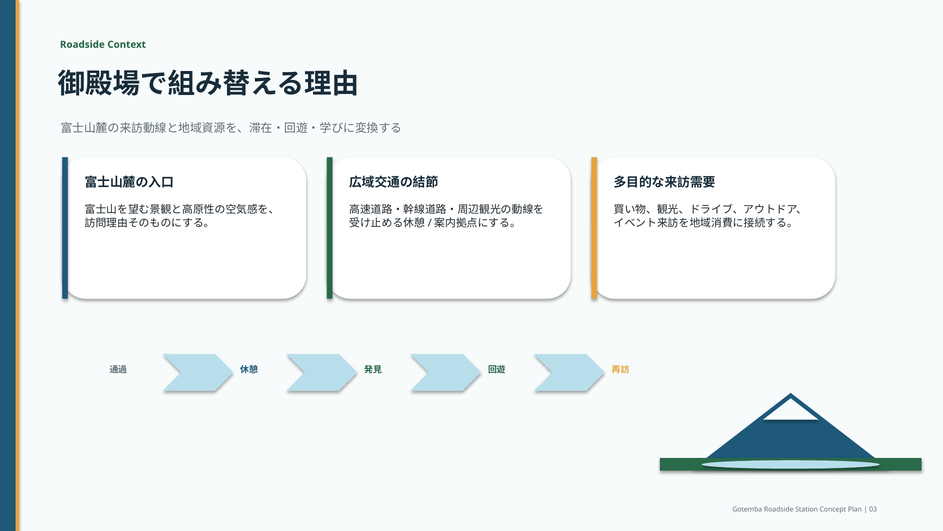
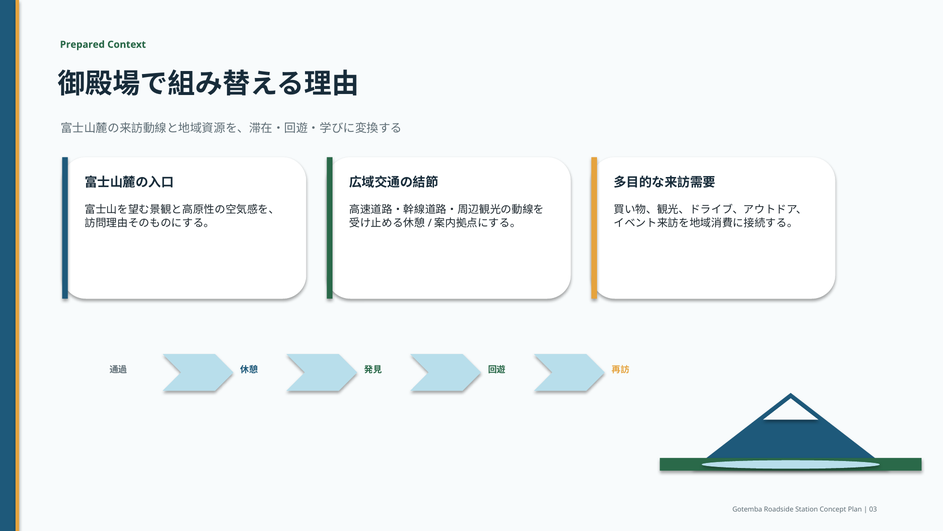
Roadside at (82, 45): Roadside -> Prepared
